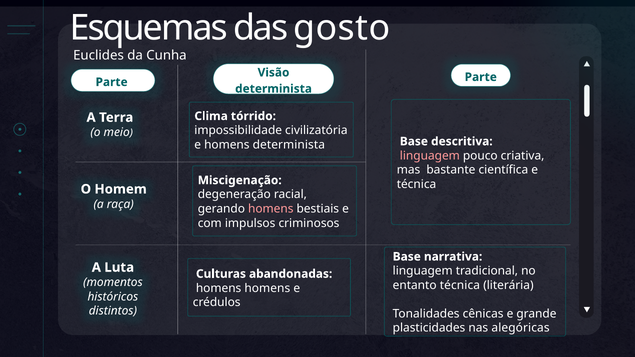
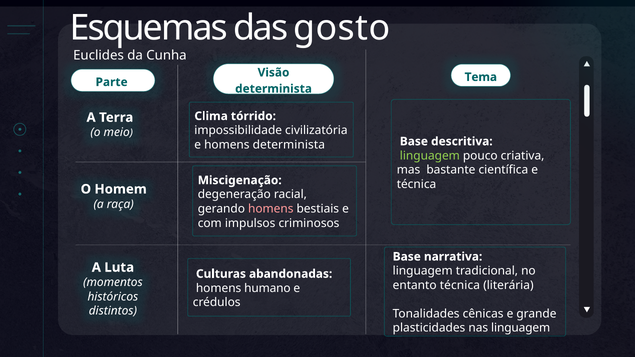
Parte at (481, 77): Parte -> Tema
linguagem at (430, 156) colour: pink -> light green
homens homens: homens -> humano
nas alegóricas: alegóricas -> linguagem
